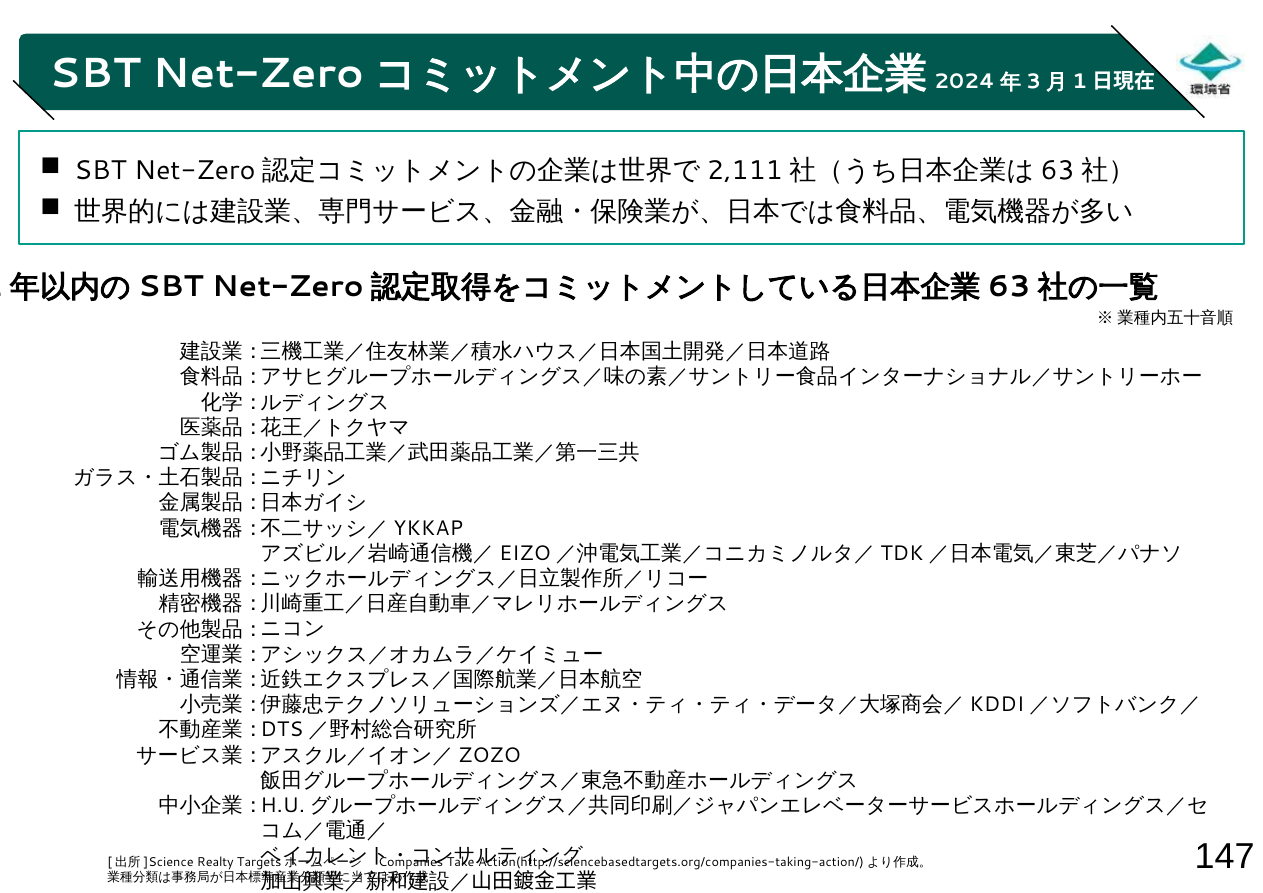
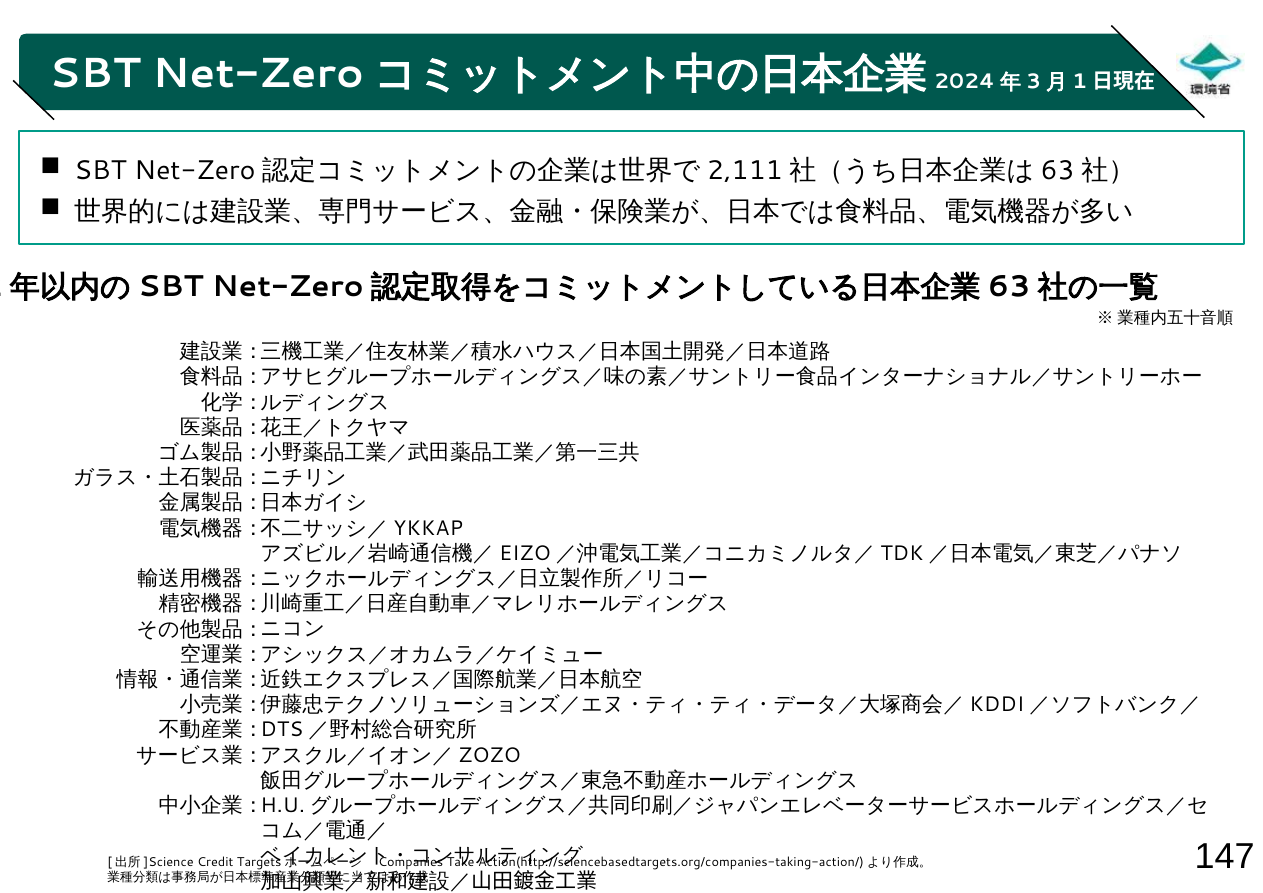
Realty: Realty -> Credit
